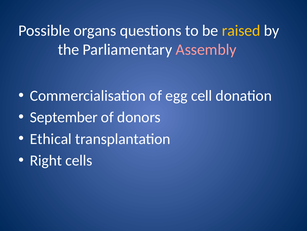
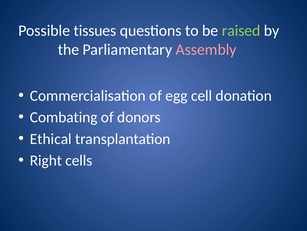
organs: organs -> tissues
raised colour: yellow -> light green
September: September -> Combating
